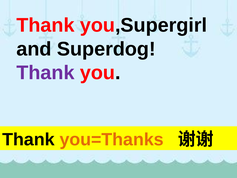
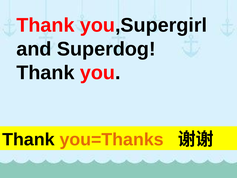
Thank at (45, 73) colour: purple -> black
